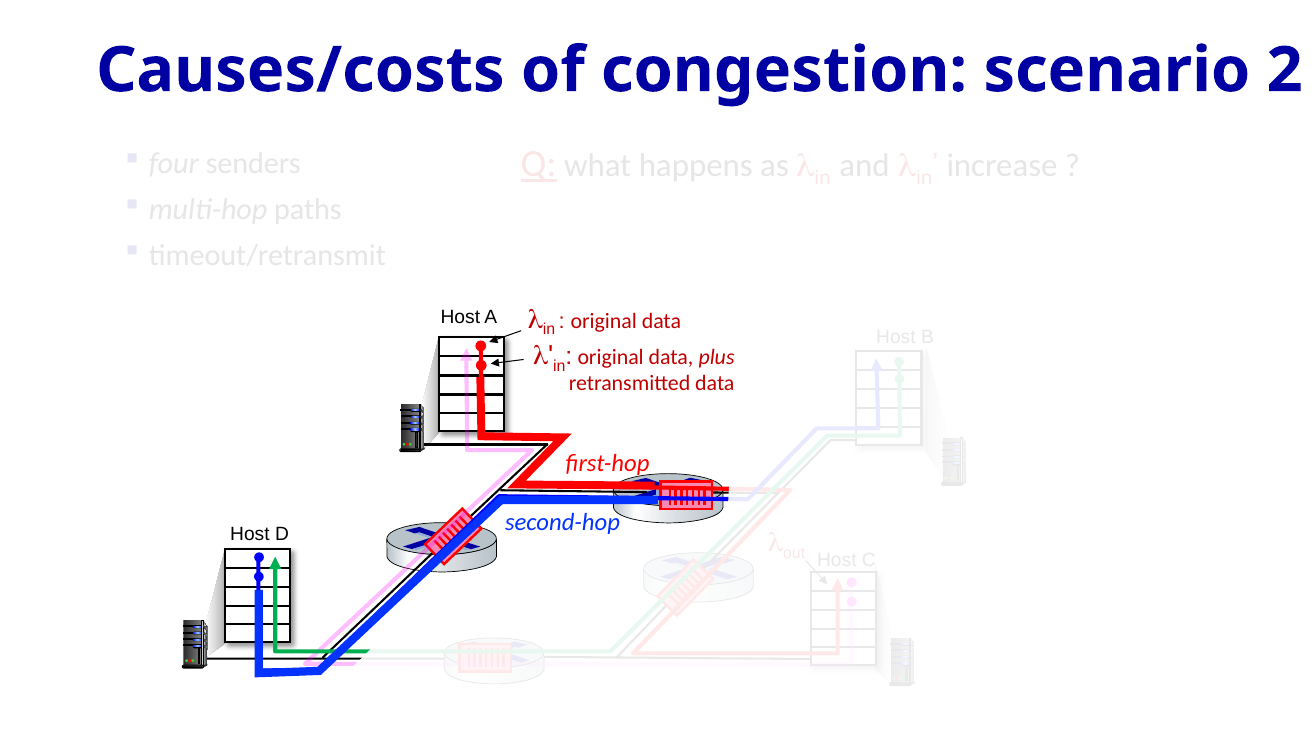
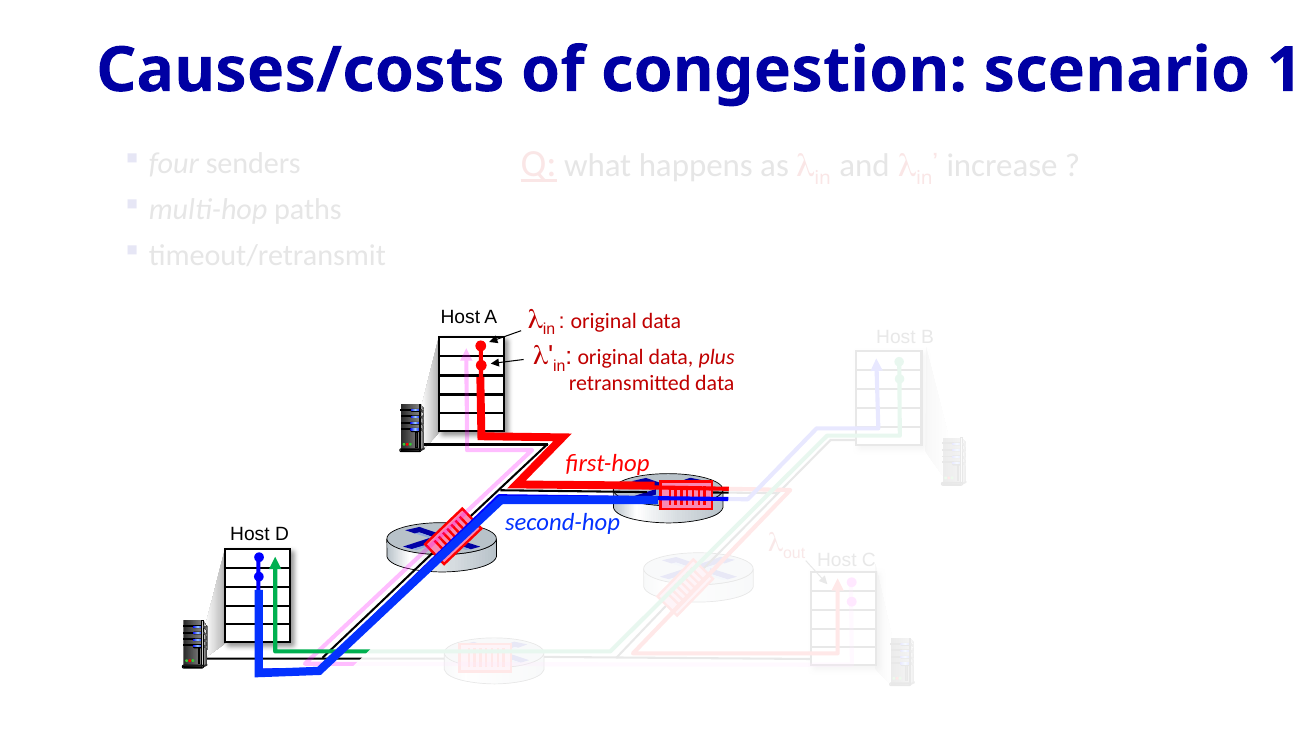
2: 2 -> 1
